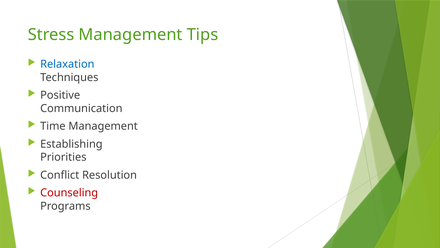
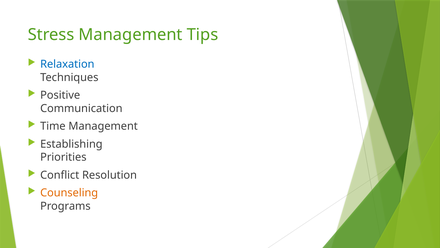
Counseling colour: red -> orange
